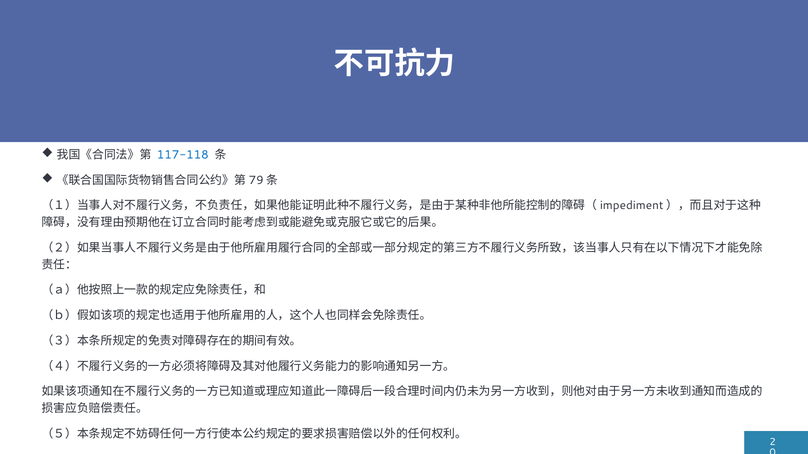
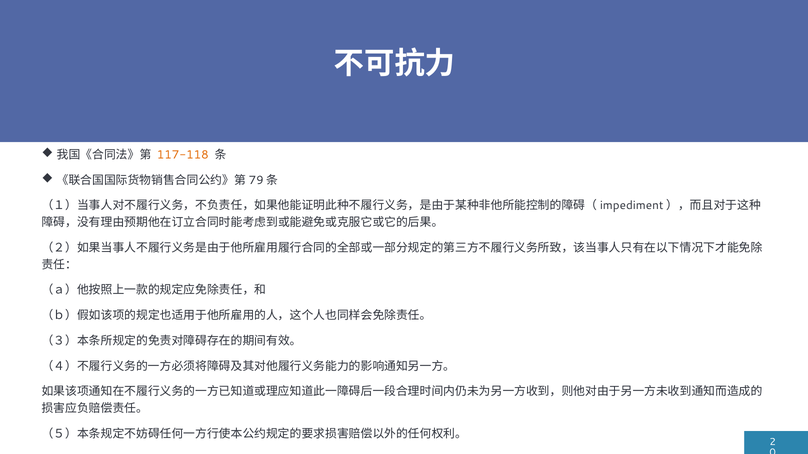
117-118 colour: blue -> orange
